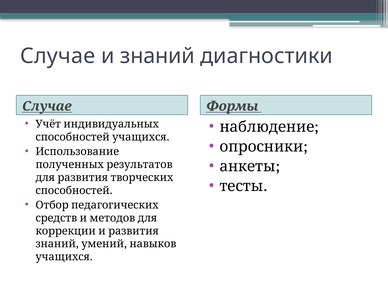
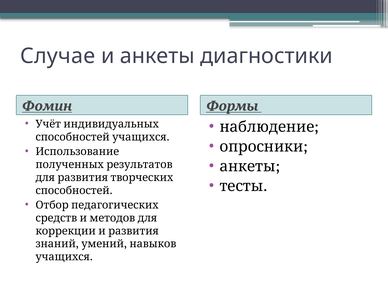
и знаний: знаний -> анкеты
Случае at (47, 106): Случае -> Фомин
